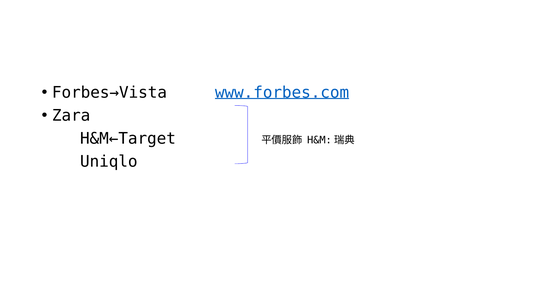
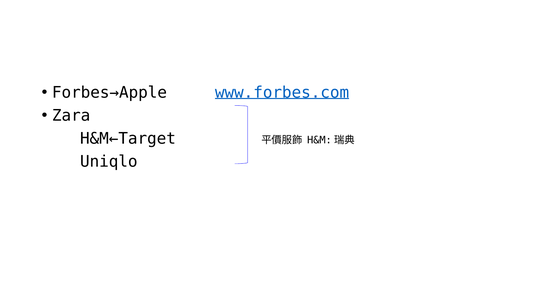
Forbes→Vista: Forbes→Vista -> Forbes→Apple
